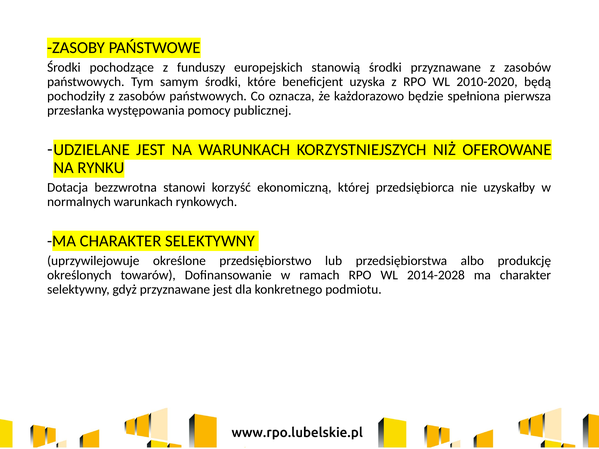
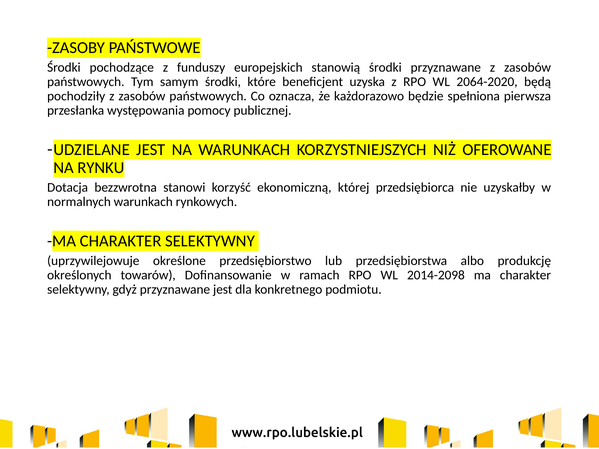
2010-2020: 2010-2020 -> 2064-2020
2014-2028: 2014-2028 -> 2014-2098
